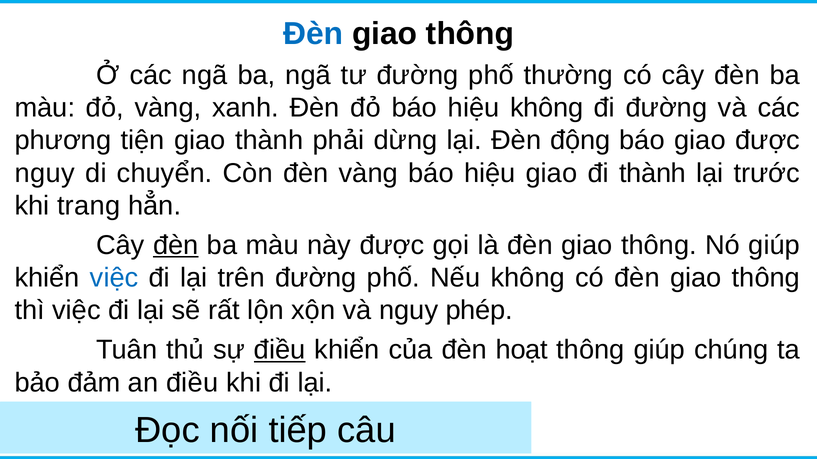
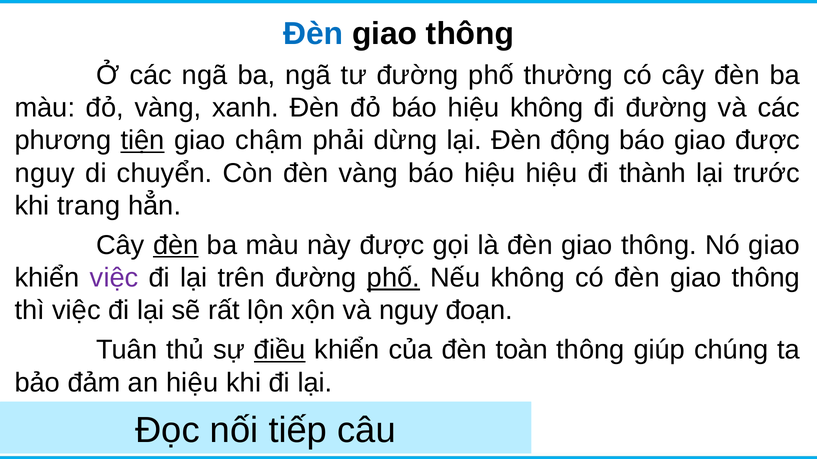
tiện underline: none -> present
giao thành: thành -> chậm
hiệu giao: giao -> hiệu
Nó giúp: giúp -> giao
việc at (114, 278) colour: blue -> purple
phố at (393, 278) underline: none -> present
phép: phép -> đoạn
hoạt: hoạt -> toàn
an điều: điều -> hiệu
